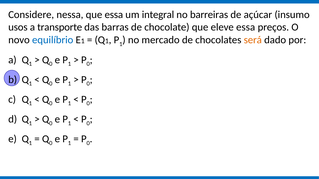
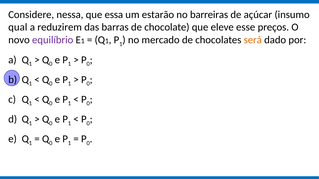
integral: integral -> estarão
usos: usos -> qual
transporte: transporte -> reduzirem
eleve essa: essa -> esse
equilíbrio colour: blue -> purple
